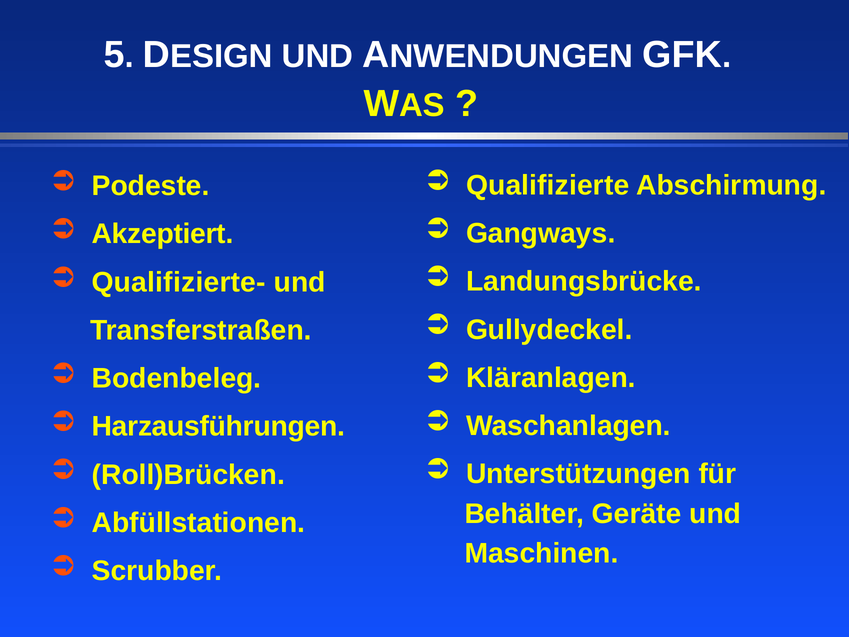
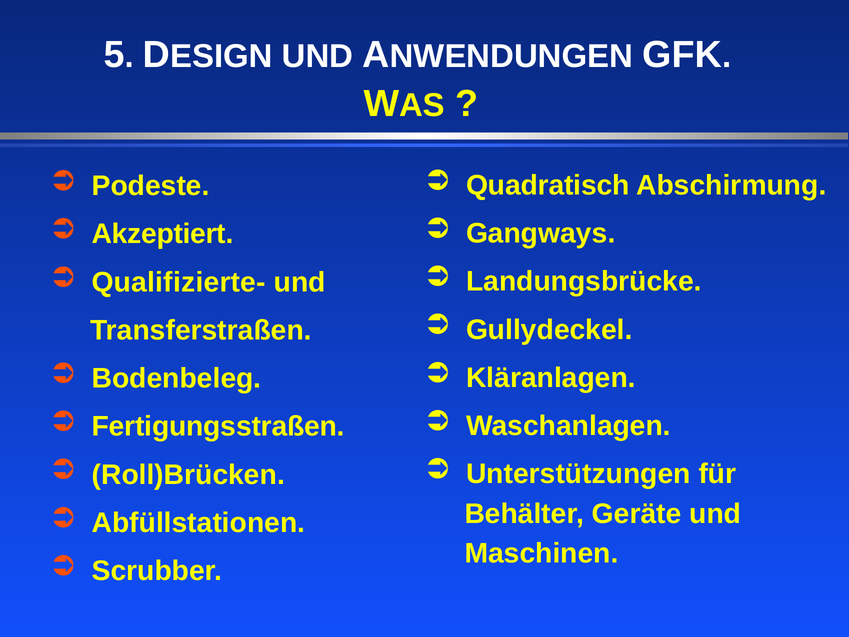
Qualifizierte: Qualifizierte -> Quadratisch
Harzausführungen: Harzausführungen -> Fertigungsstraßen
